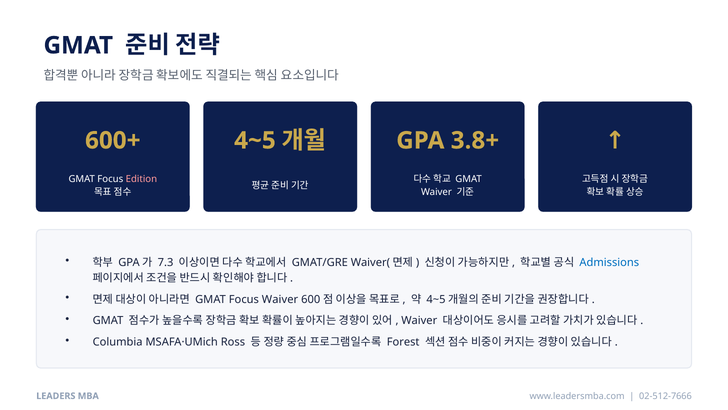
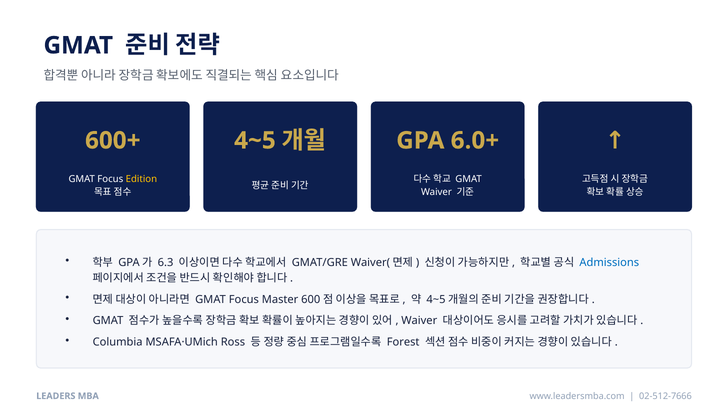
3.8+: 3.8+ -> 6.0+
Edition colour: pink -> yellow
7.3: 7.3 -> 6.3
Focus Waiver: Waiver -> Master
